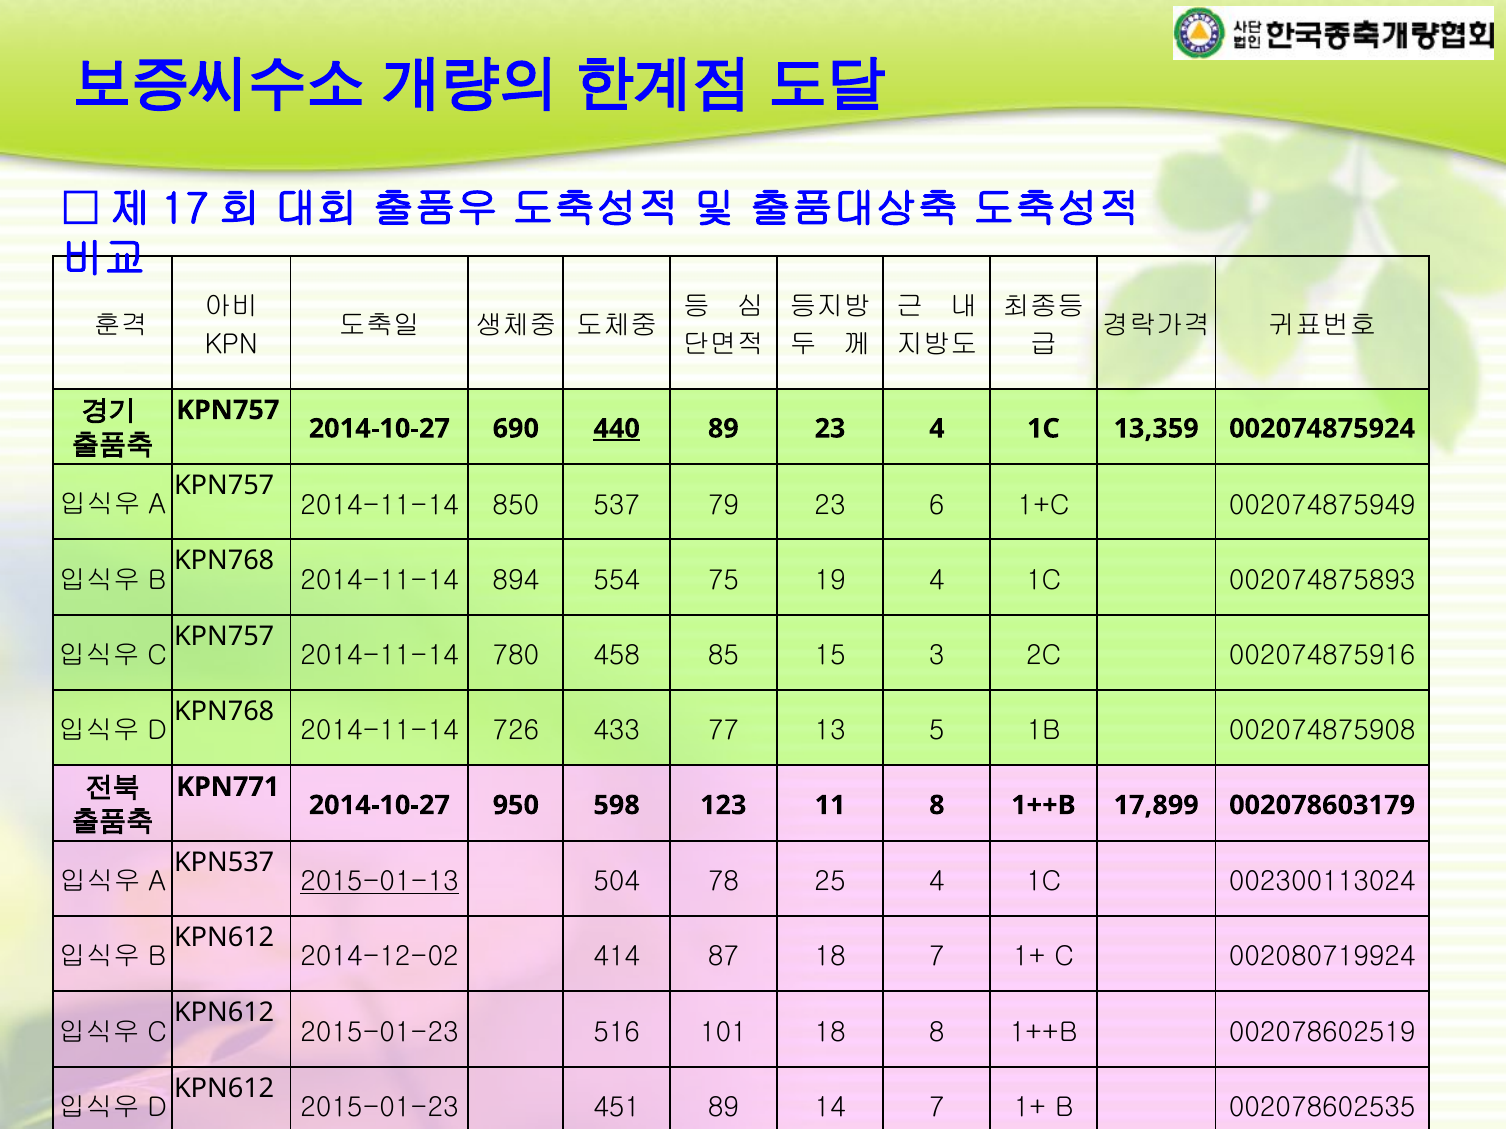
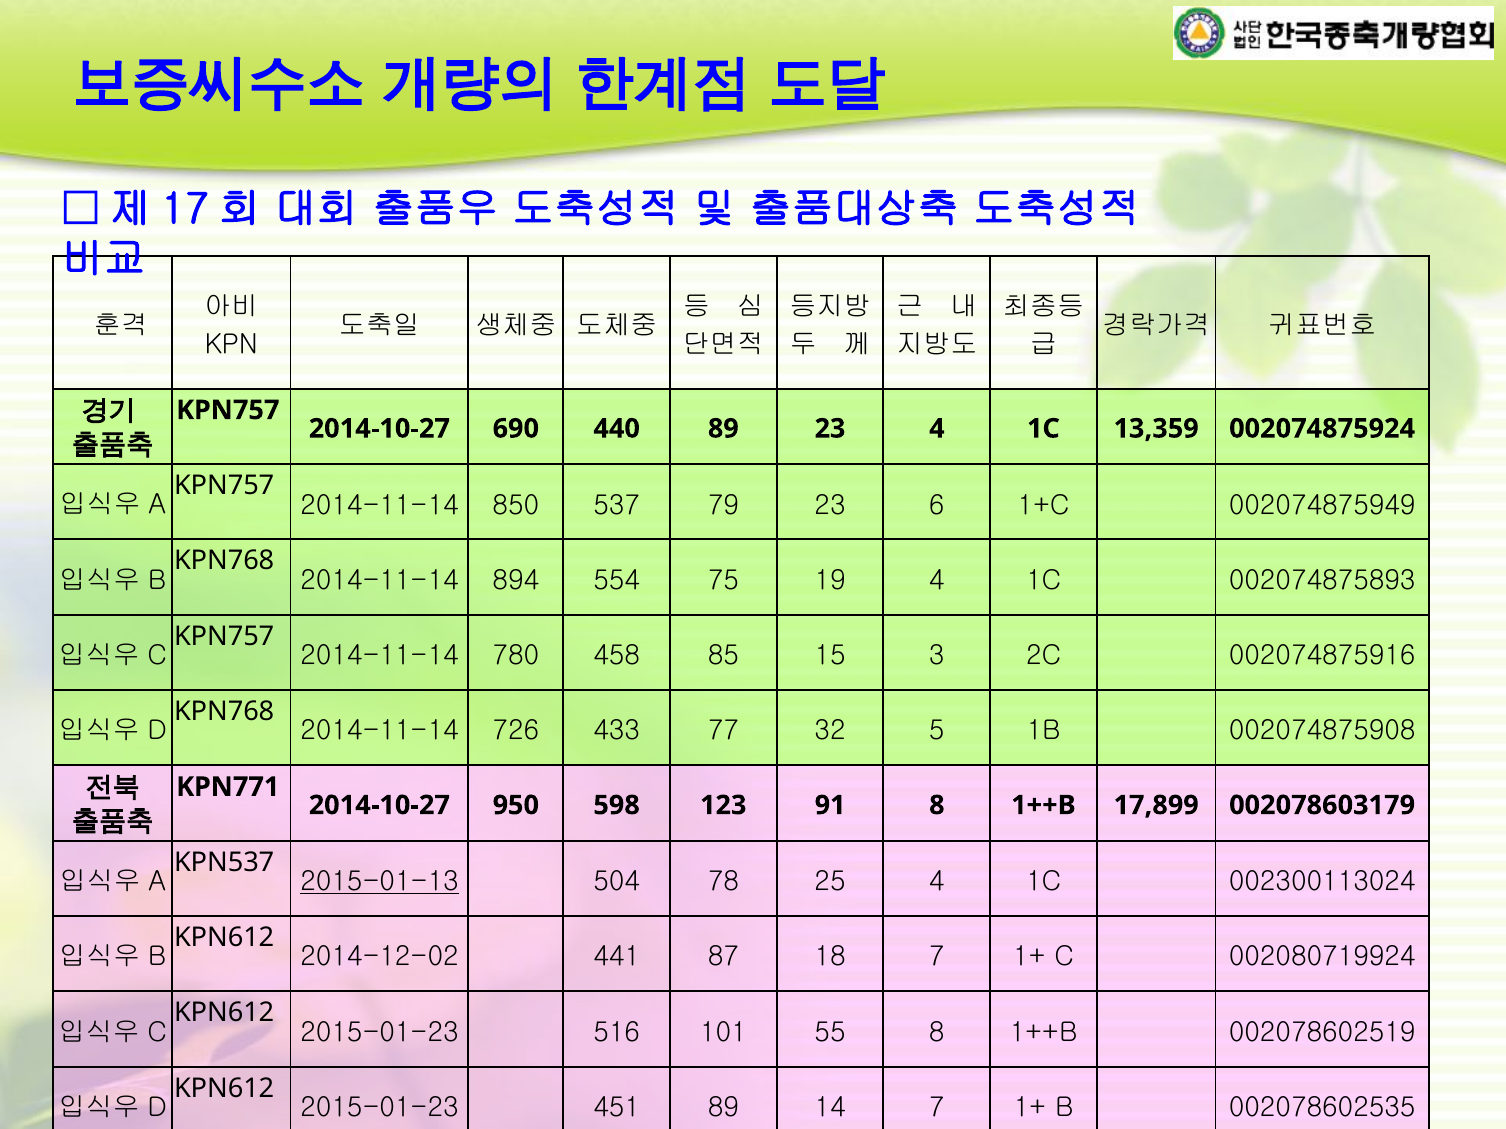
440 underline: present -> none
13: 13 -> 32
11: 11 -> 91
414: 414 -> 441
101 18: 18 -> 55
